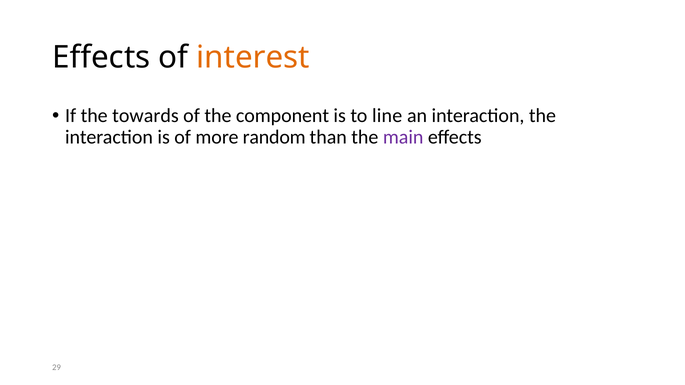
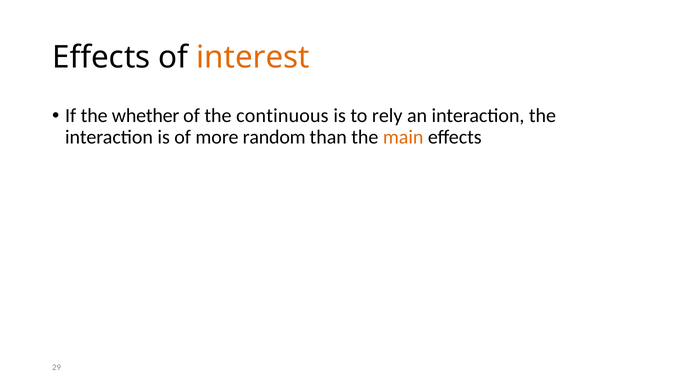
towards: towards -> whether
component: component -> continuous
line: line -> rely
main colour: purple -> orange
